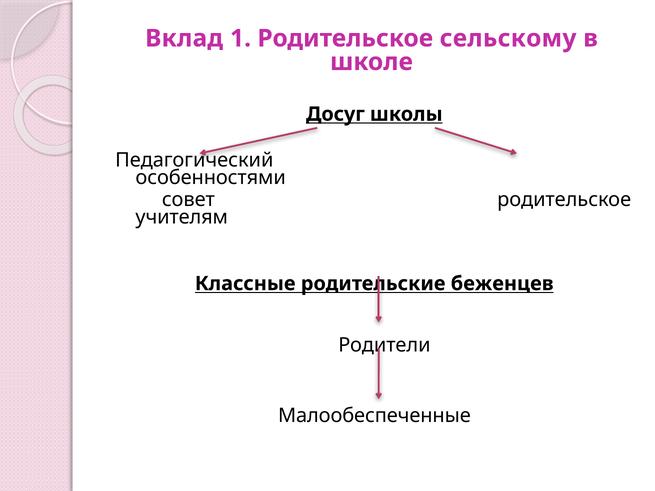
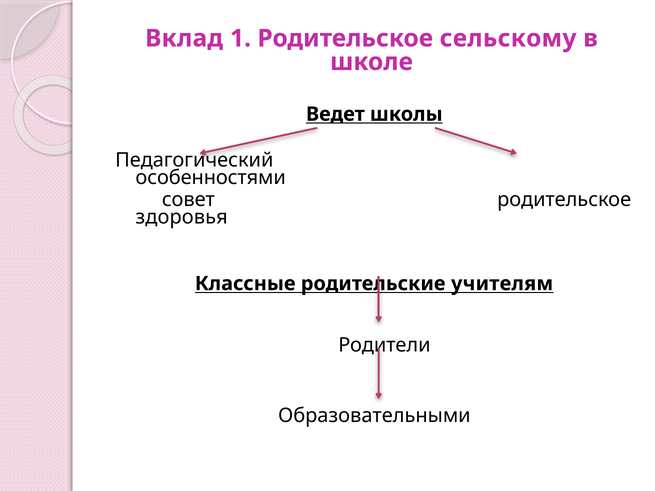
Досуг: Досуг -> Ведет
учителям: учителям -> здоровья
беженцев: беженцев -> учителям
Малообеспеченные: Малообеспеченные -> Образовательными
